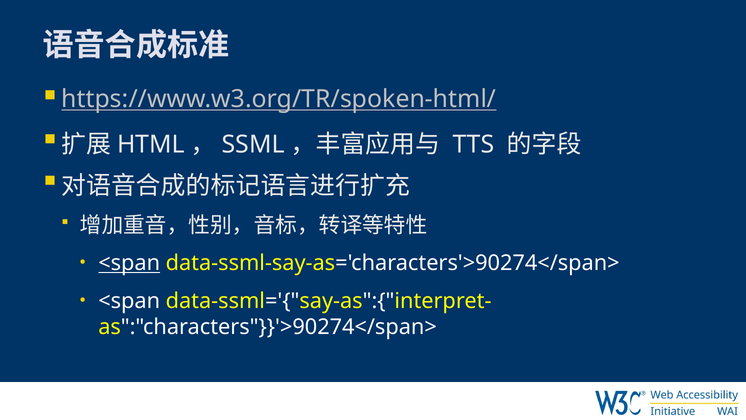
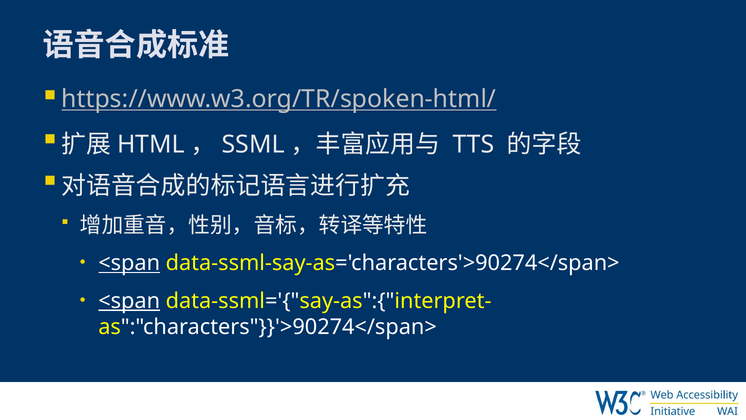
<span at (129, 301) underline: none -> present
